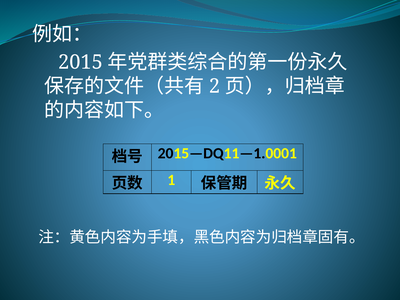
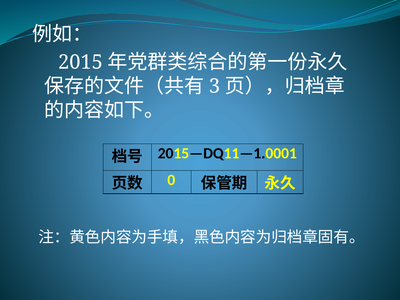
2: 2 -> 3
1: 1 -> 0
